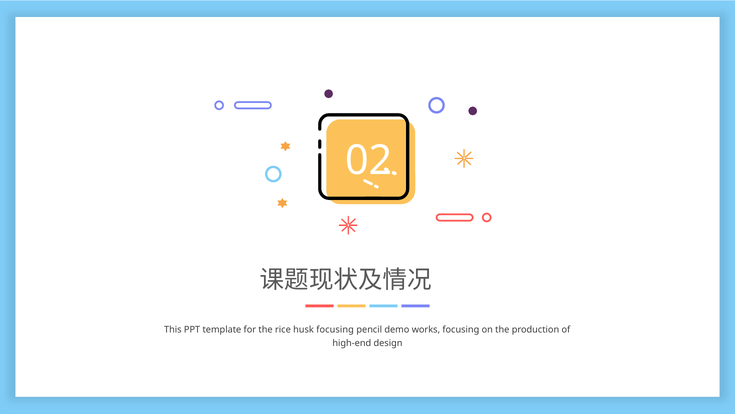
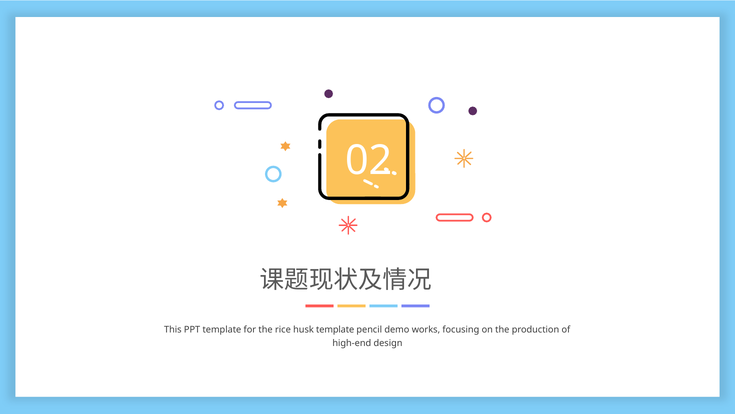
husk focusing: focusing -> template
